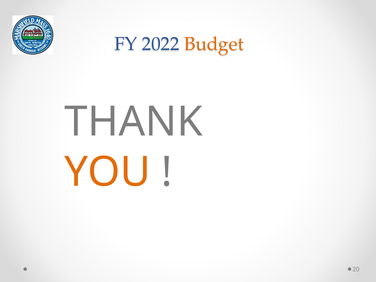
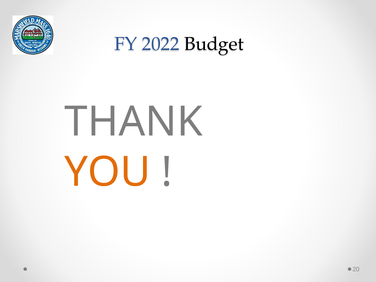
Budget colour: orange -> black
